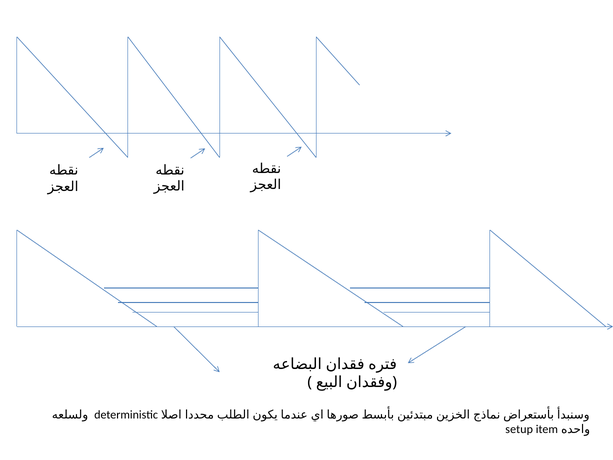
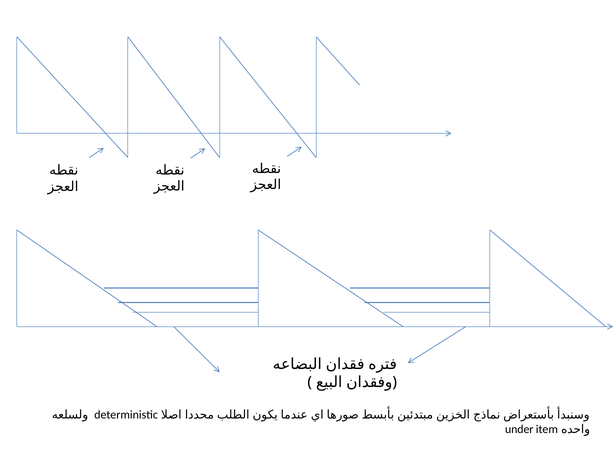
setup: setup -> under
